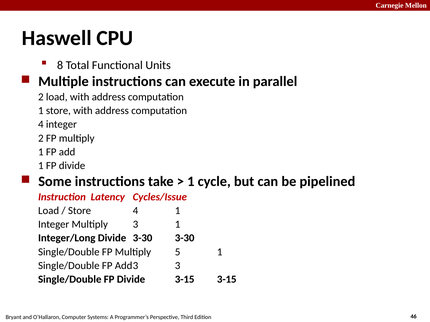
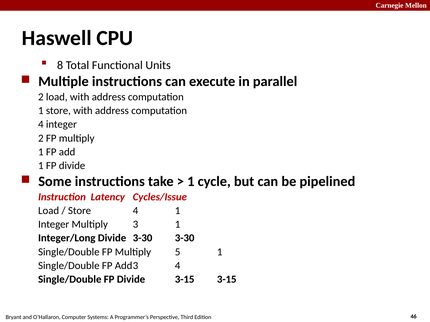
3 at (178, 266): 3 -> 4
